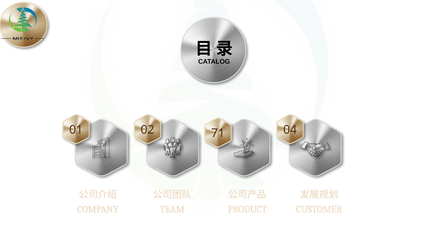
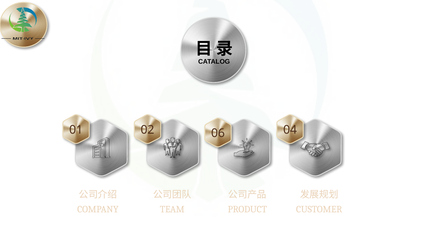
71: 71 -> 06
